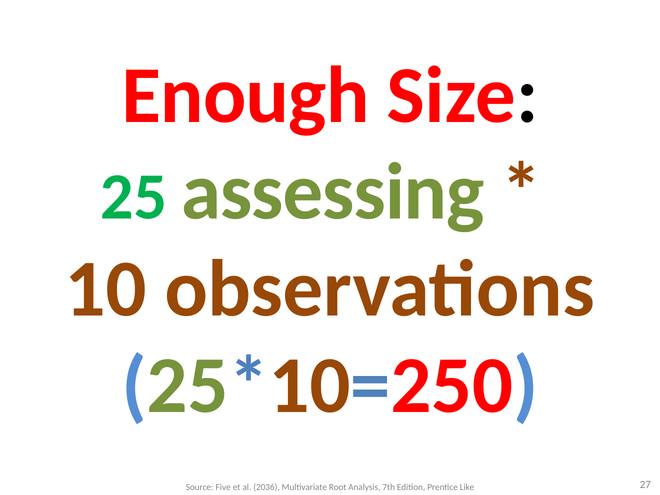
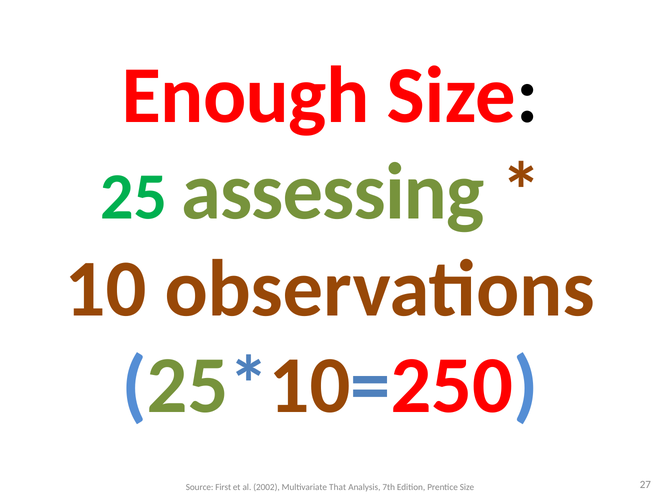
Five: Five -> First
2036: 2036 -> 2002
Root: Root -> That
Prentice Like: Like -> Size
